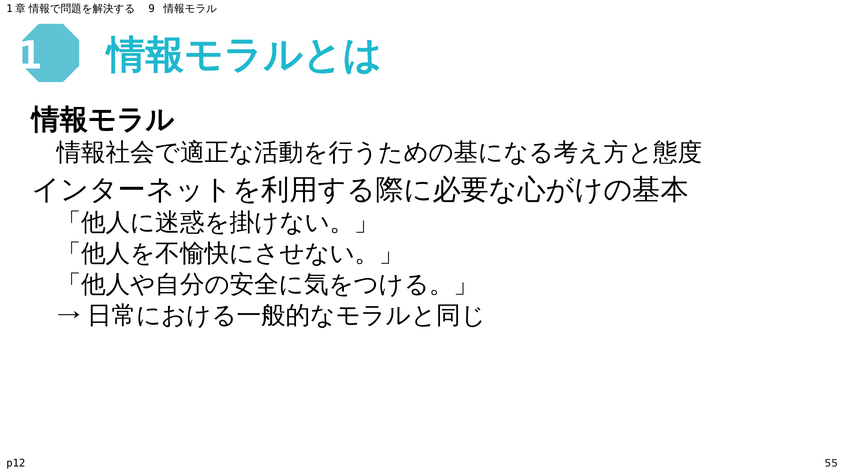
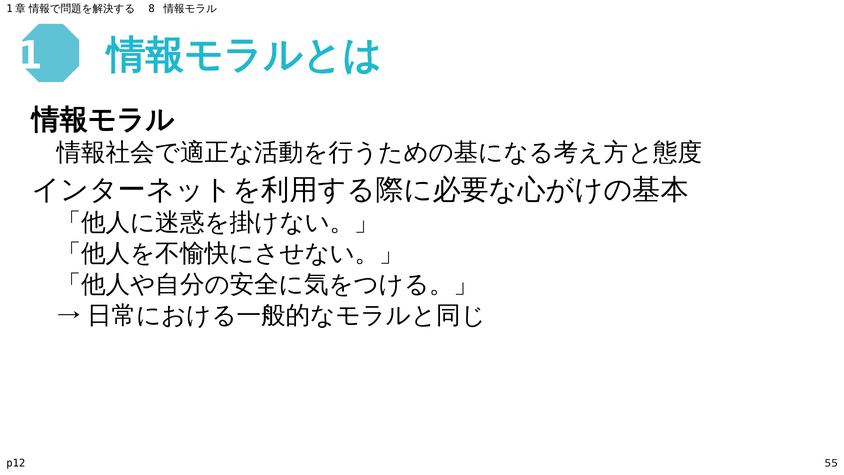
9: 9 -> 8
